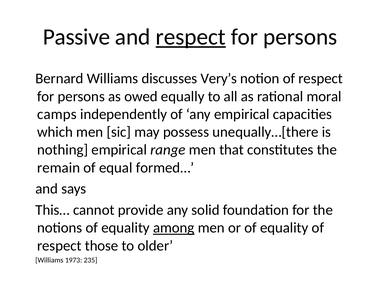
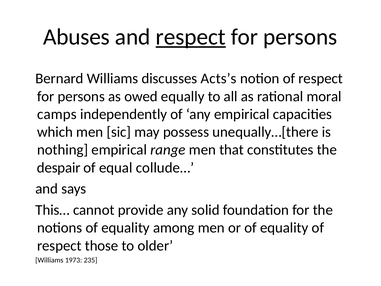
Passive: Passive -> Abuses
Very’s: Very’s -> Acts’s
remain: remain -> despair
formed…: formed… -> collude…
among underline: present -> none
